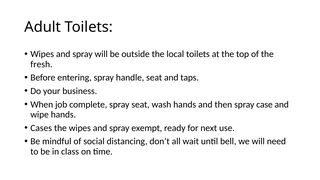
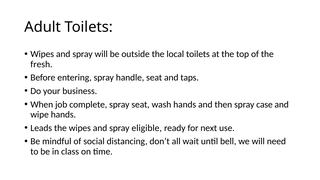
Cases: Cases -> Leads
exempt: exempt -> eligible
